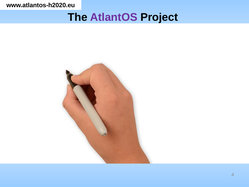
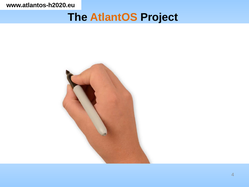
AtlantOS colour: purple -> orange
